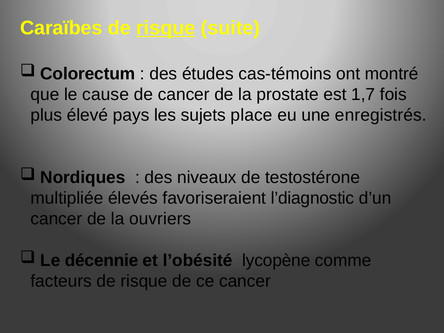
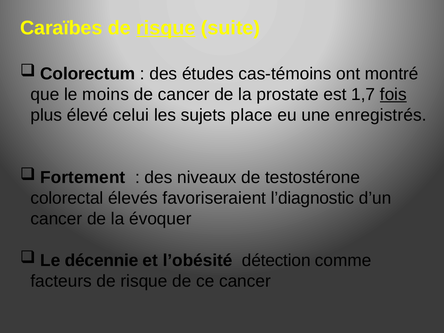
cause: cause -> moins
fois underline: none -> present
pays: pays -> celui
Nordiques: Nordiques -> Fortement
multipliée: multipliée -> colorectal
ouvriers: ouvriers -> évoquer
lycopène: lycopène -> détection
